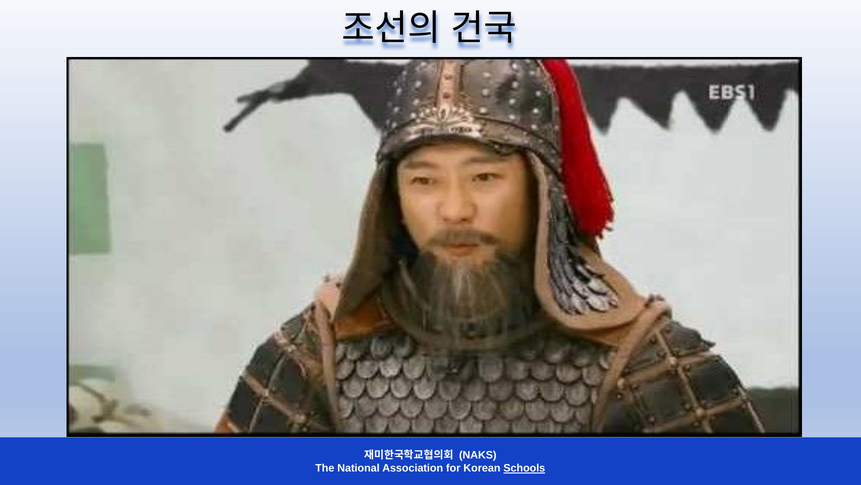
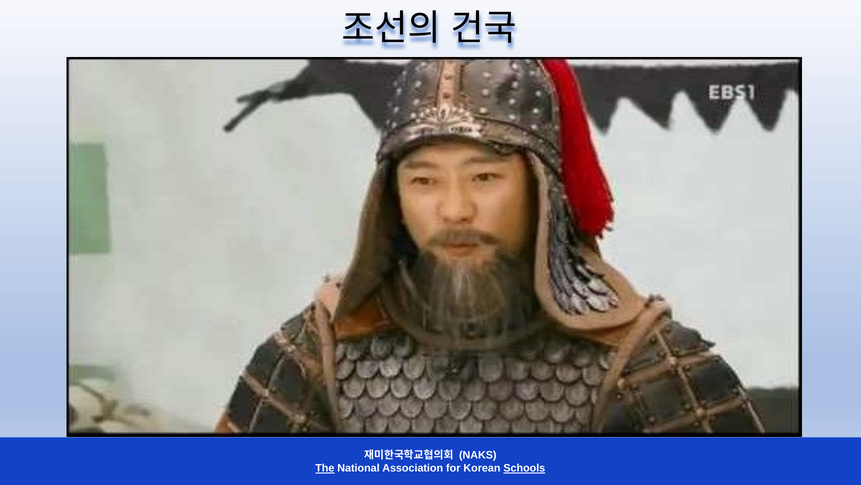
The underline: none -> present
